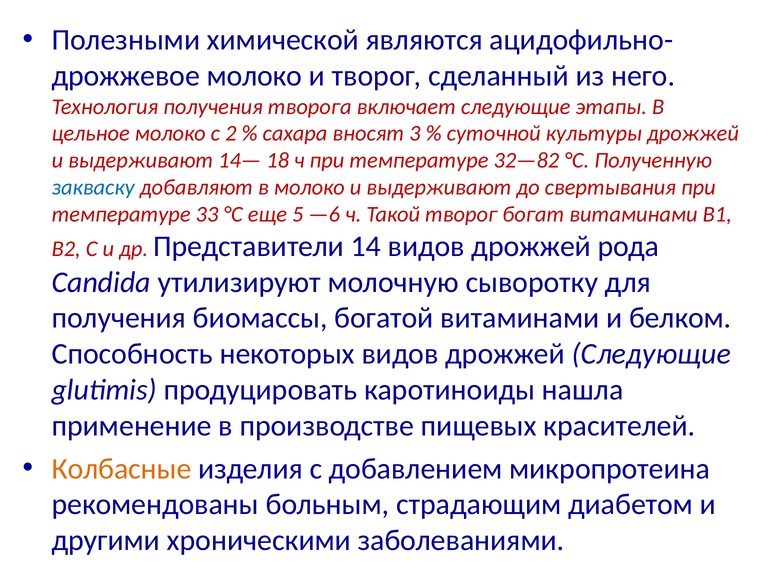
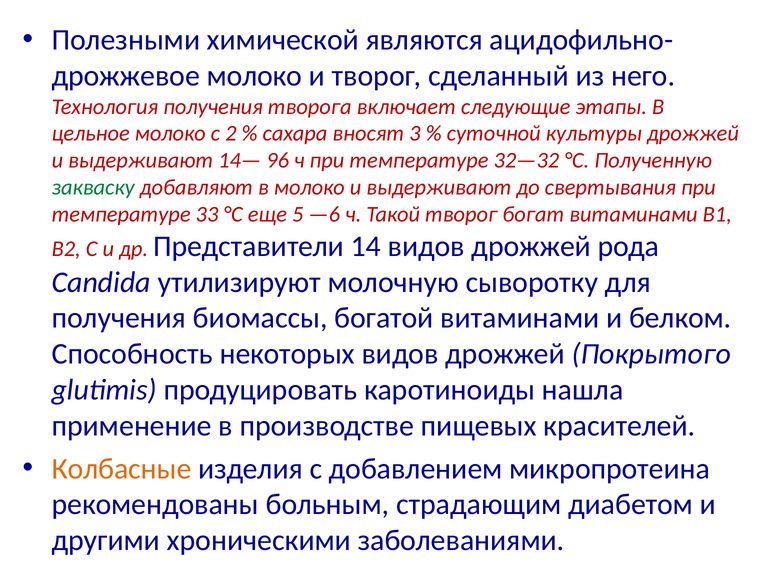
18: 18 -> 96
32—82: 32—82 -> 32—32
закваску colour: blue -> green
дрожжей Следующие: Следующие -> Покрытого
